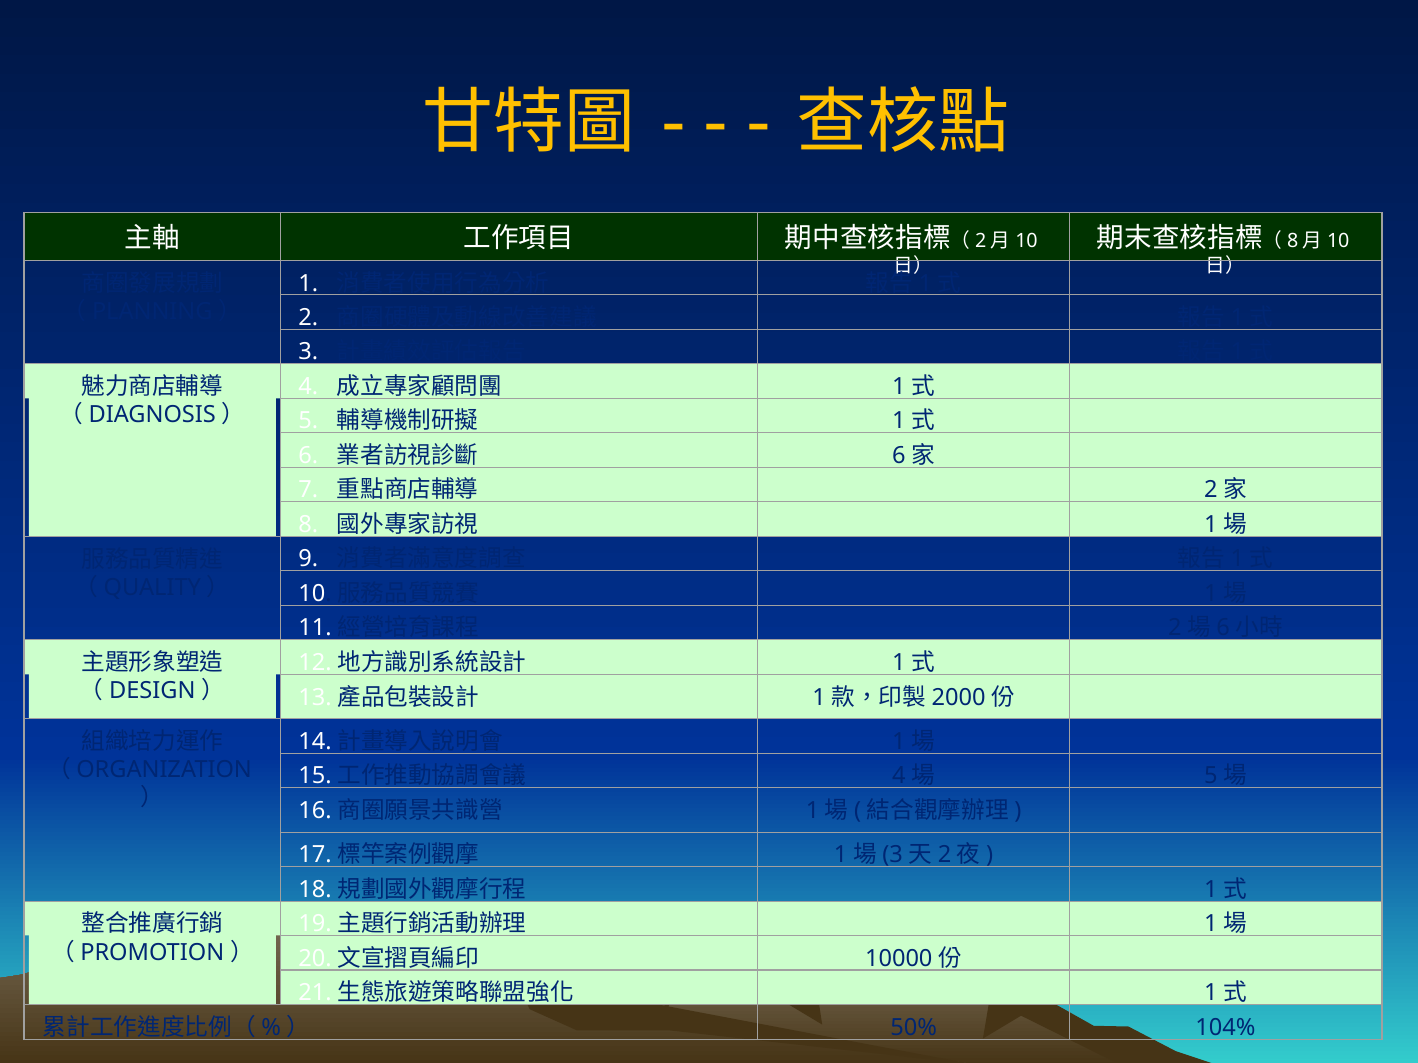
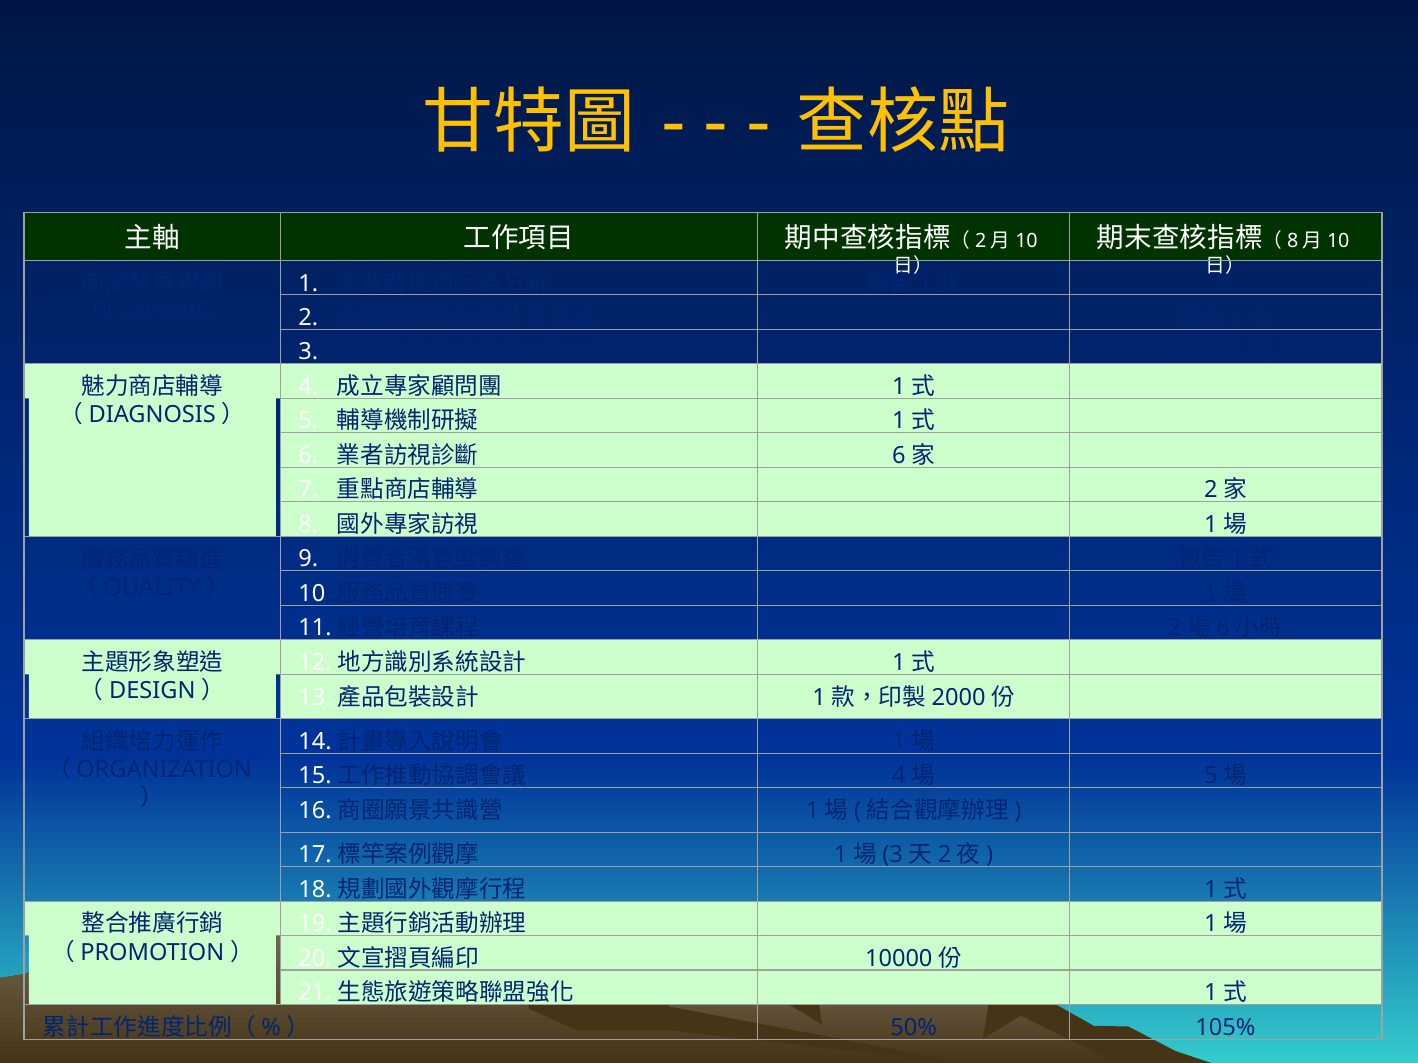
104%: 104% -> 105%
